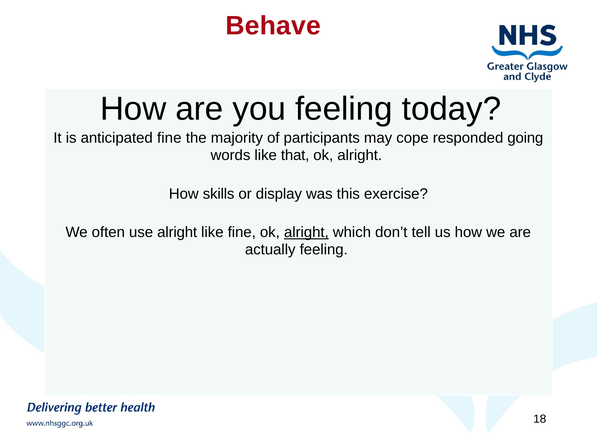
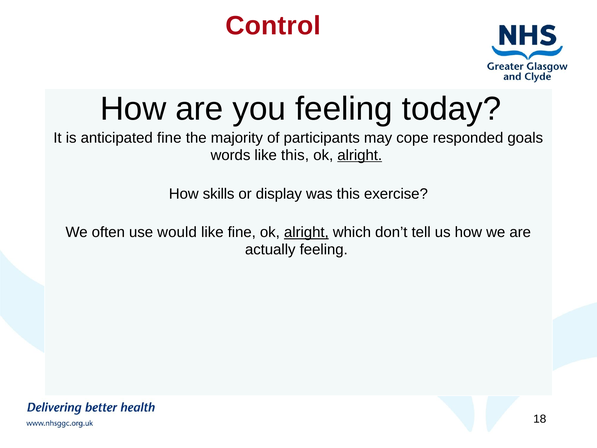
Behave: Behave -> Control
going: going -> goals
like that: that -> this
alright at (360, 155) underline: none -> present
use alright: alright -> would
